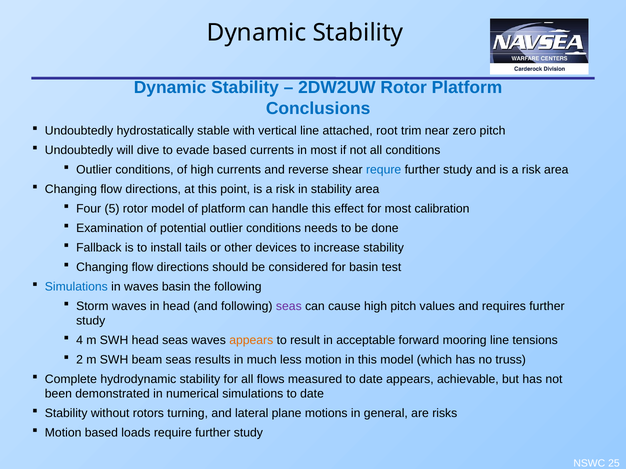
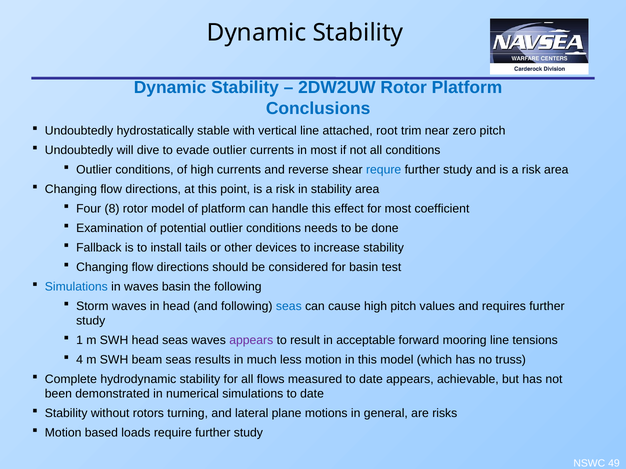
evade based: based -> outlier
5: 5 -> 8
calibration: calibration -> coefficient
seas at (289, 306) colour: purple -> blue
4: 4 -> 1
appears at (251, 340) colour: orange -> purple
2: 2 -> 4
25: 25 -> 49
